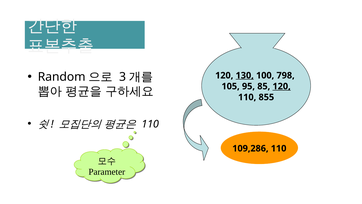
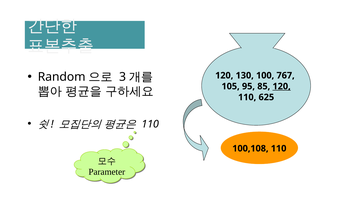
130 underline: present -> none
798: 798 -> 767
855: 855 -> 625
109,286: 109,286 -> 100,108
